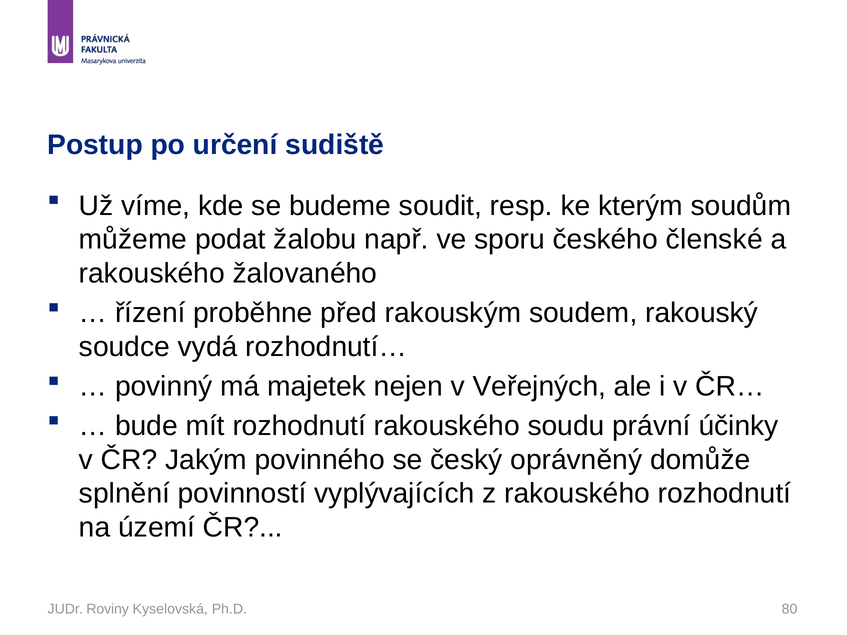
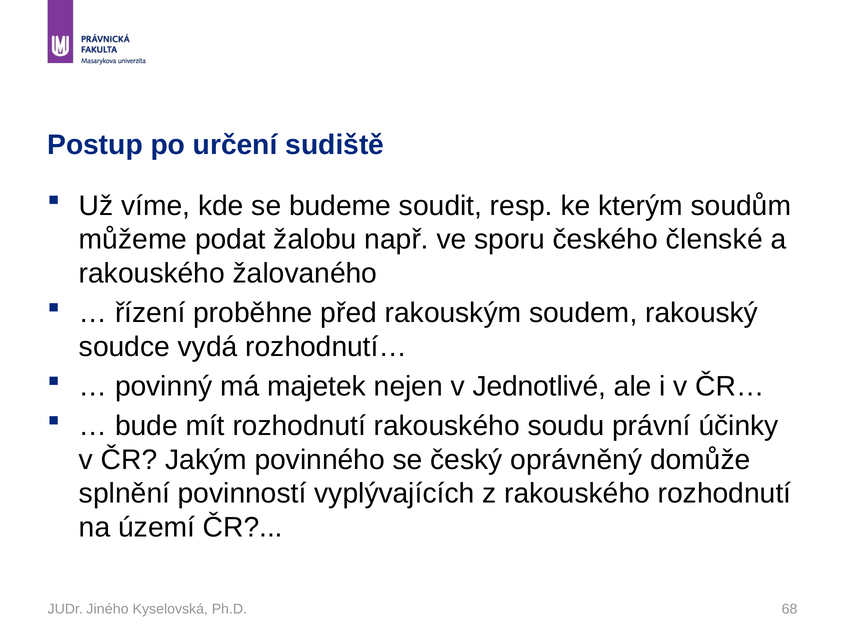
Veřejných: Veřejných -> Jednotlivé
Roviny: Roviny -> Jiného
80: 80 -> 68
